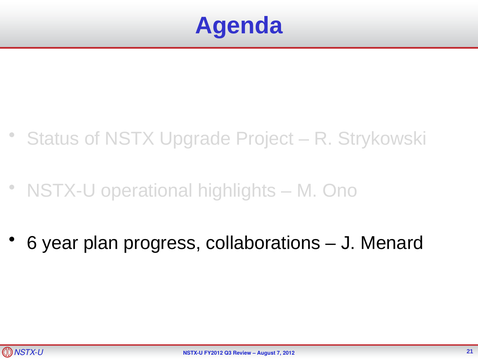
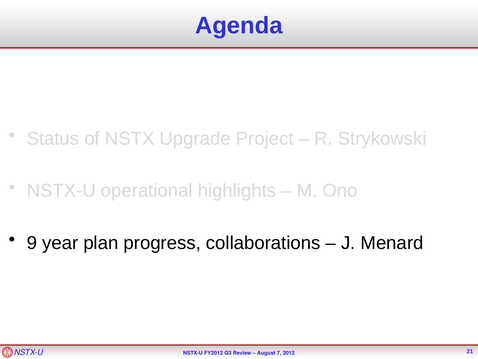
6: 6 -> 9
